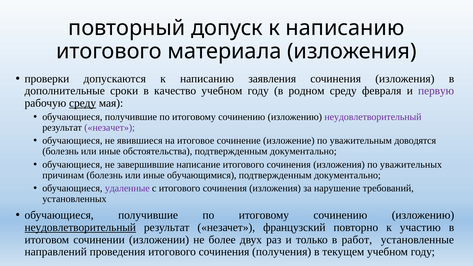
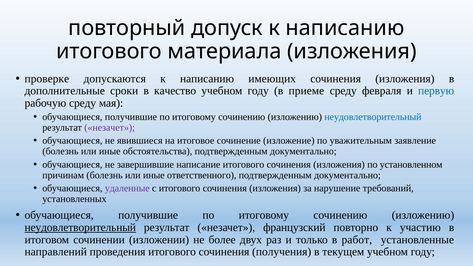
проверки: проверки -> проверке
заявления: заявления -> имеющих
родном: родном -> приеме
первую colour: purple -> blue
среду at (83, 103) underline: present -> none
неудовлетворительный at (373, 117) colour: purple -> blue
доводятся: доводятся -> заявление
уважительных: уважительных -> установленном
обучающимися: обучающимися -> ответственного
